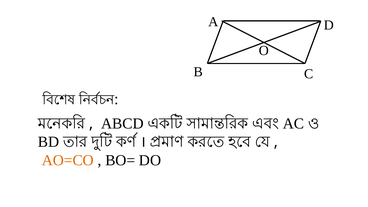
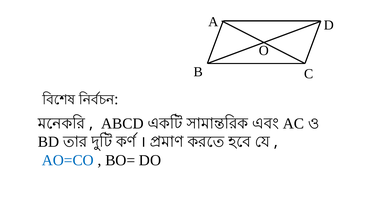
AO=CO colour: orange -> blue
